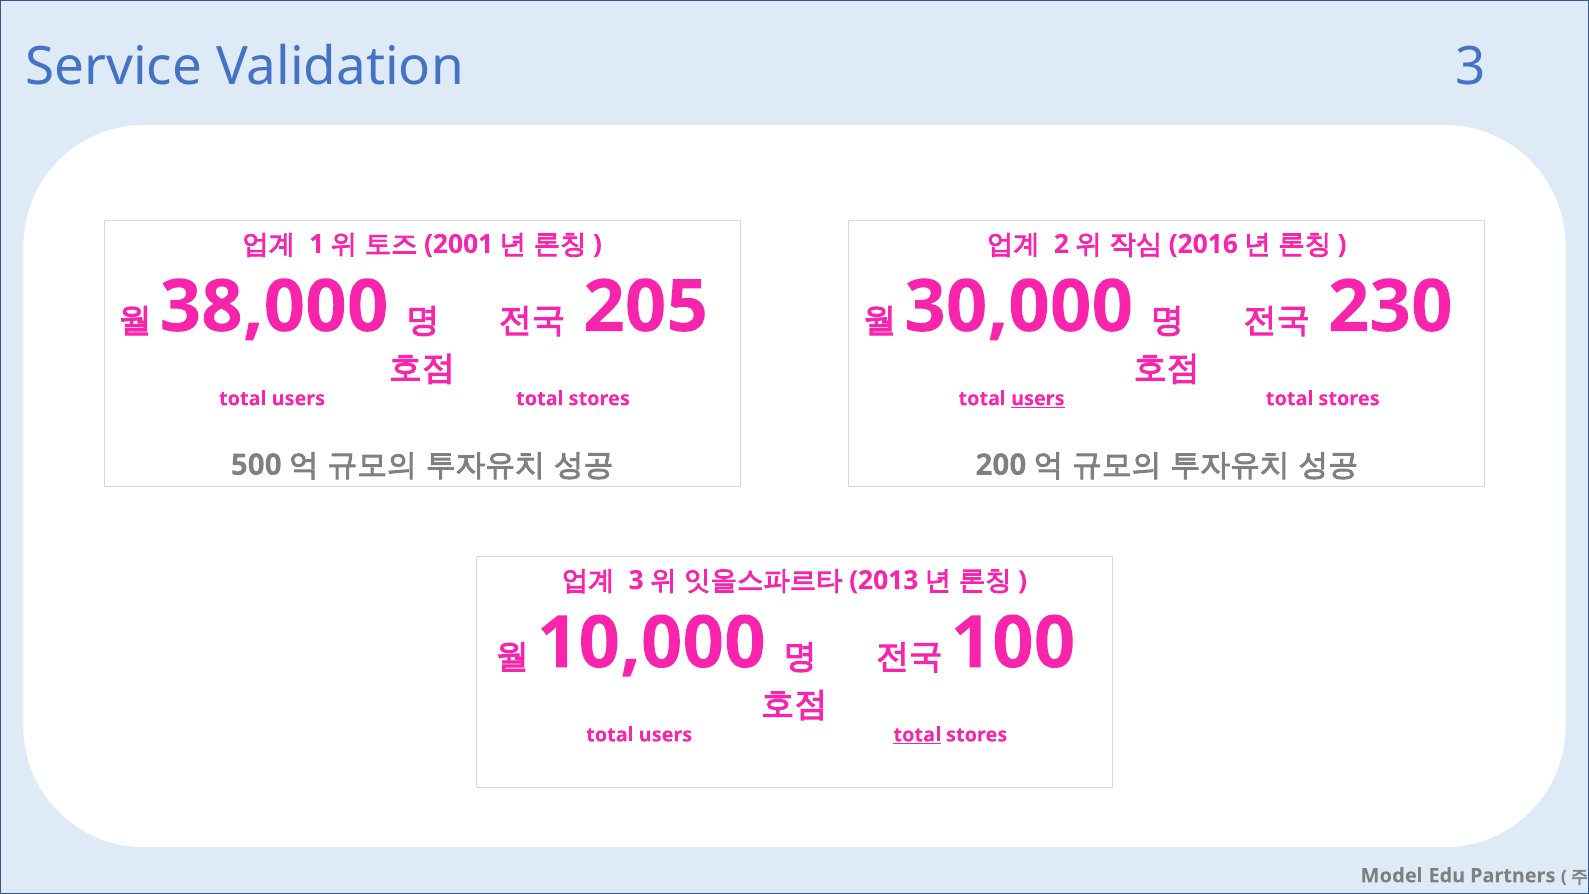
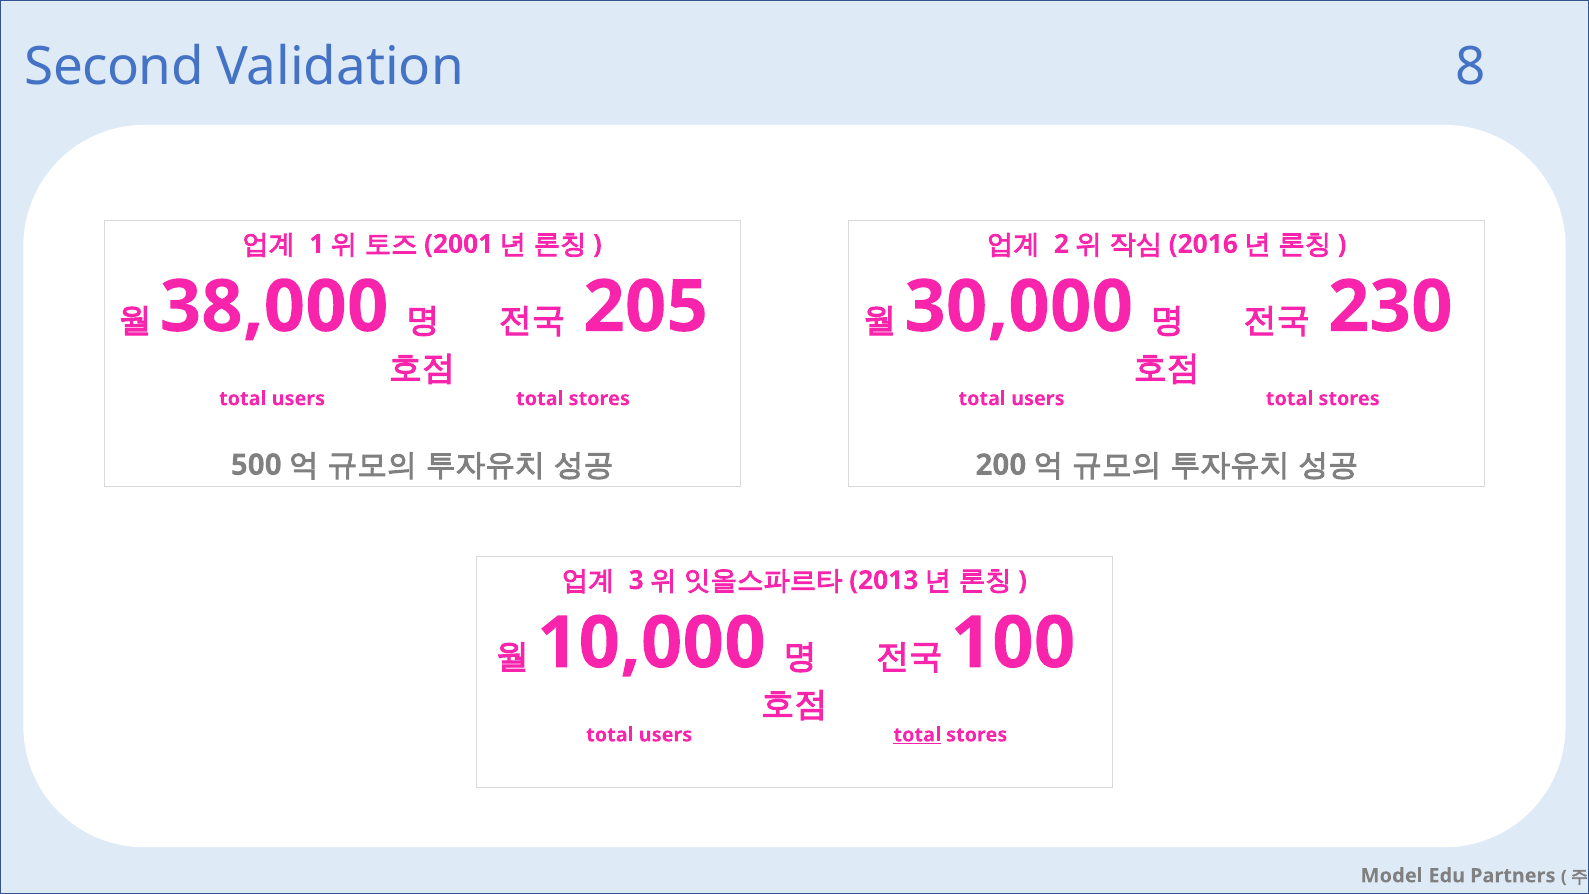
Service: Service -> Second
Validation 3: 3 -> 8
users at (1038, 399) underline: present -> none
